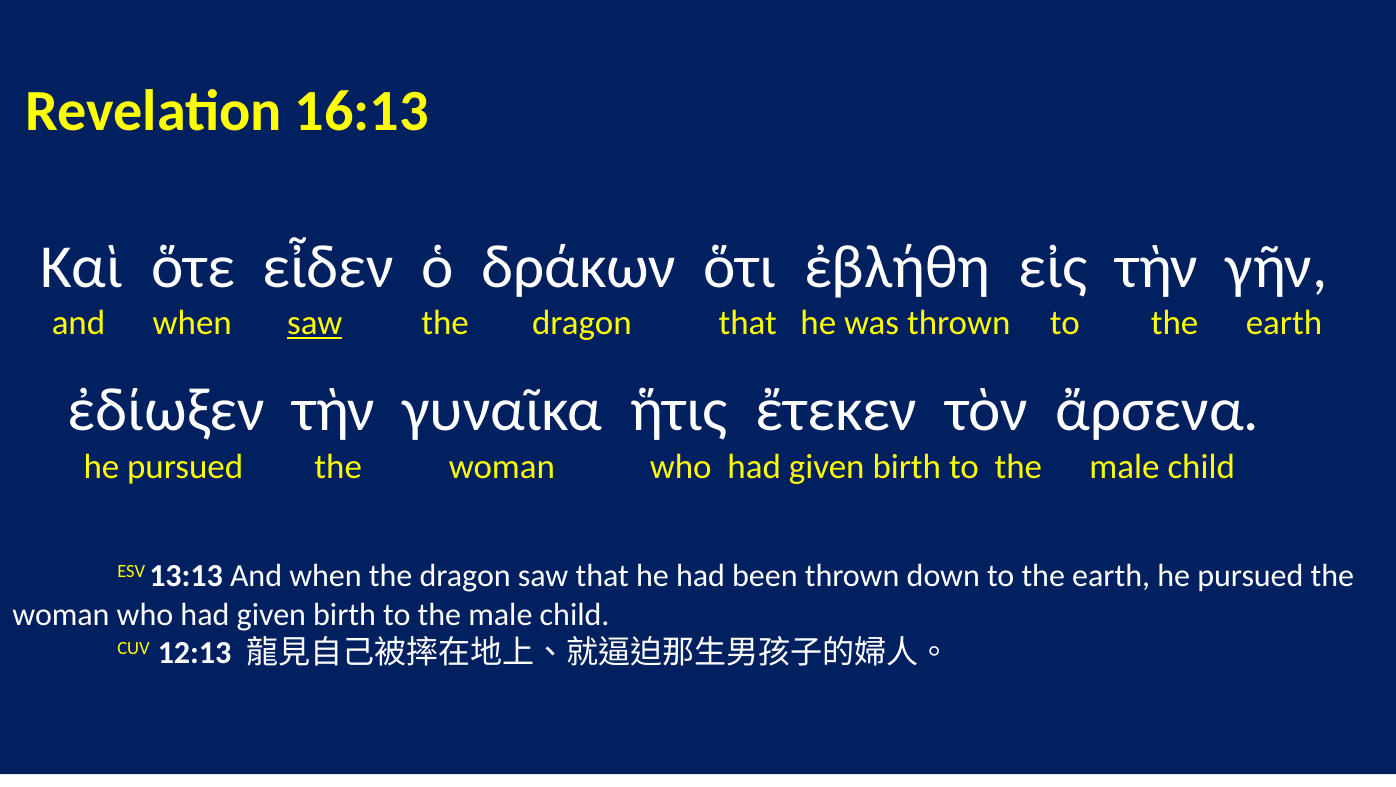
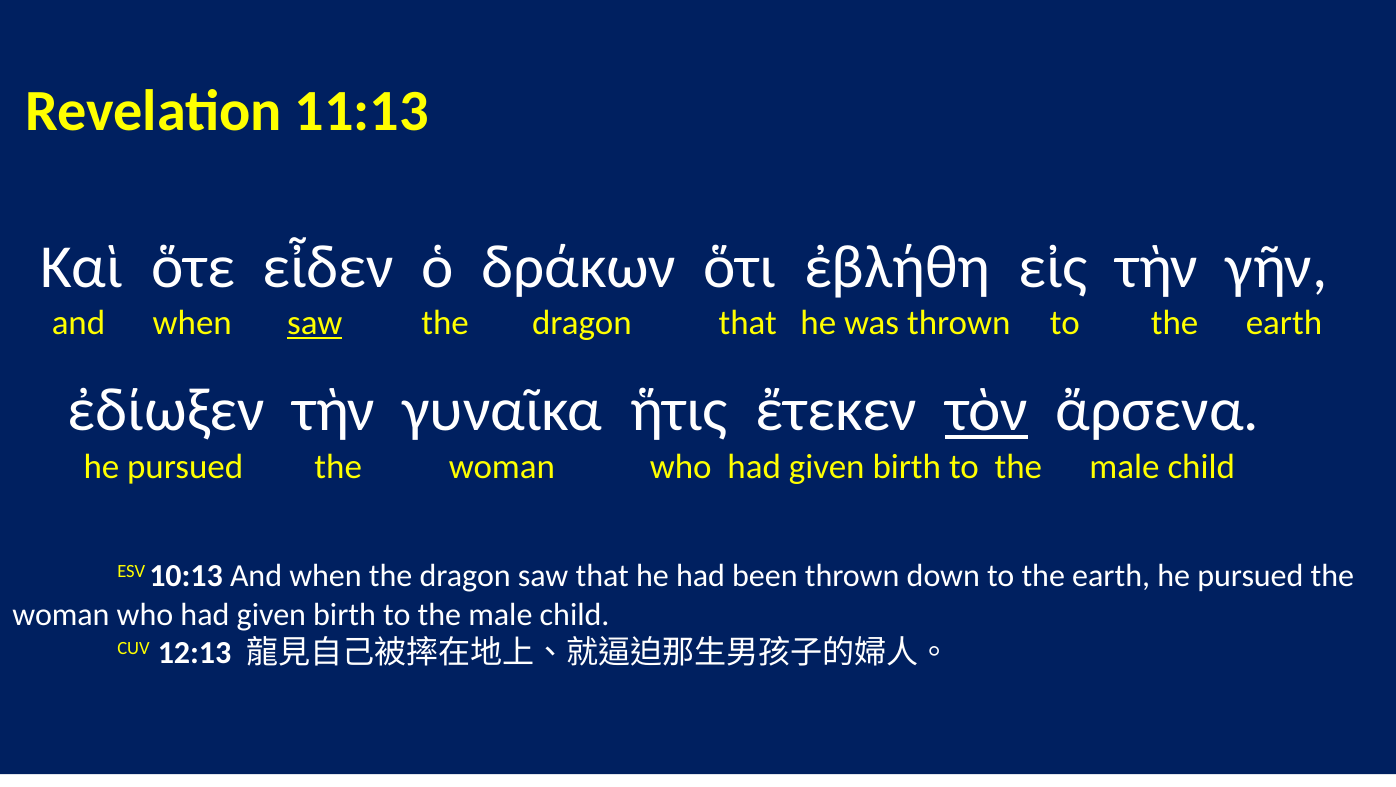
16:13: 16:13 -> 11:13
τὸν underline: none -> present
13:13: 13:13 -> 10:13
